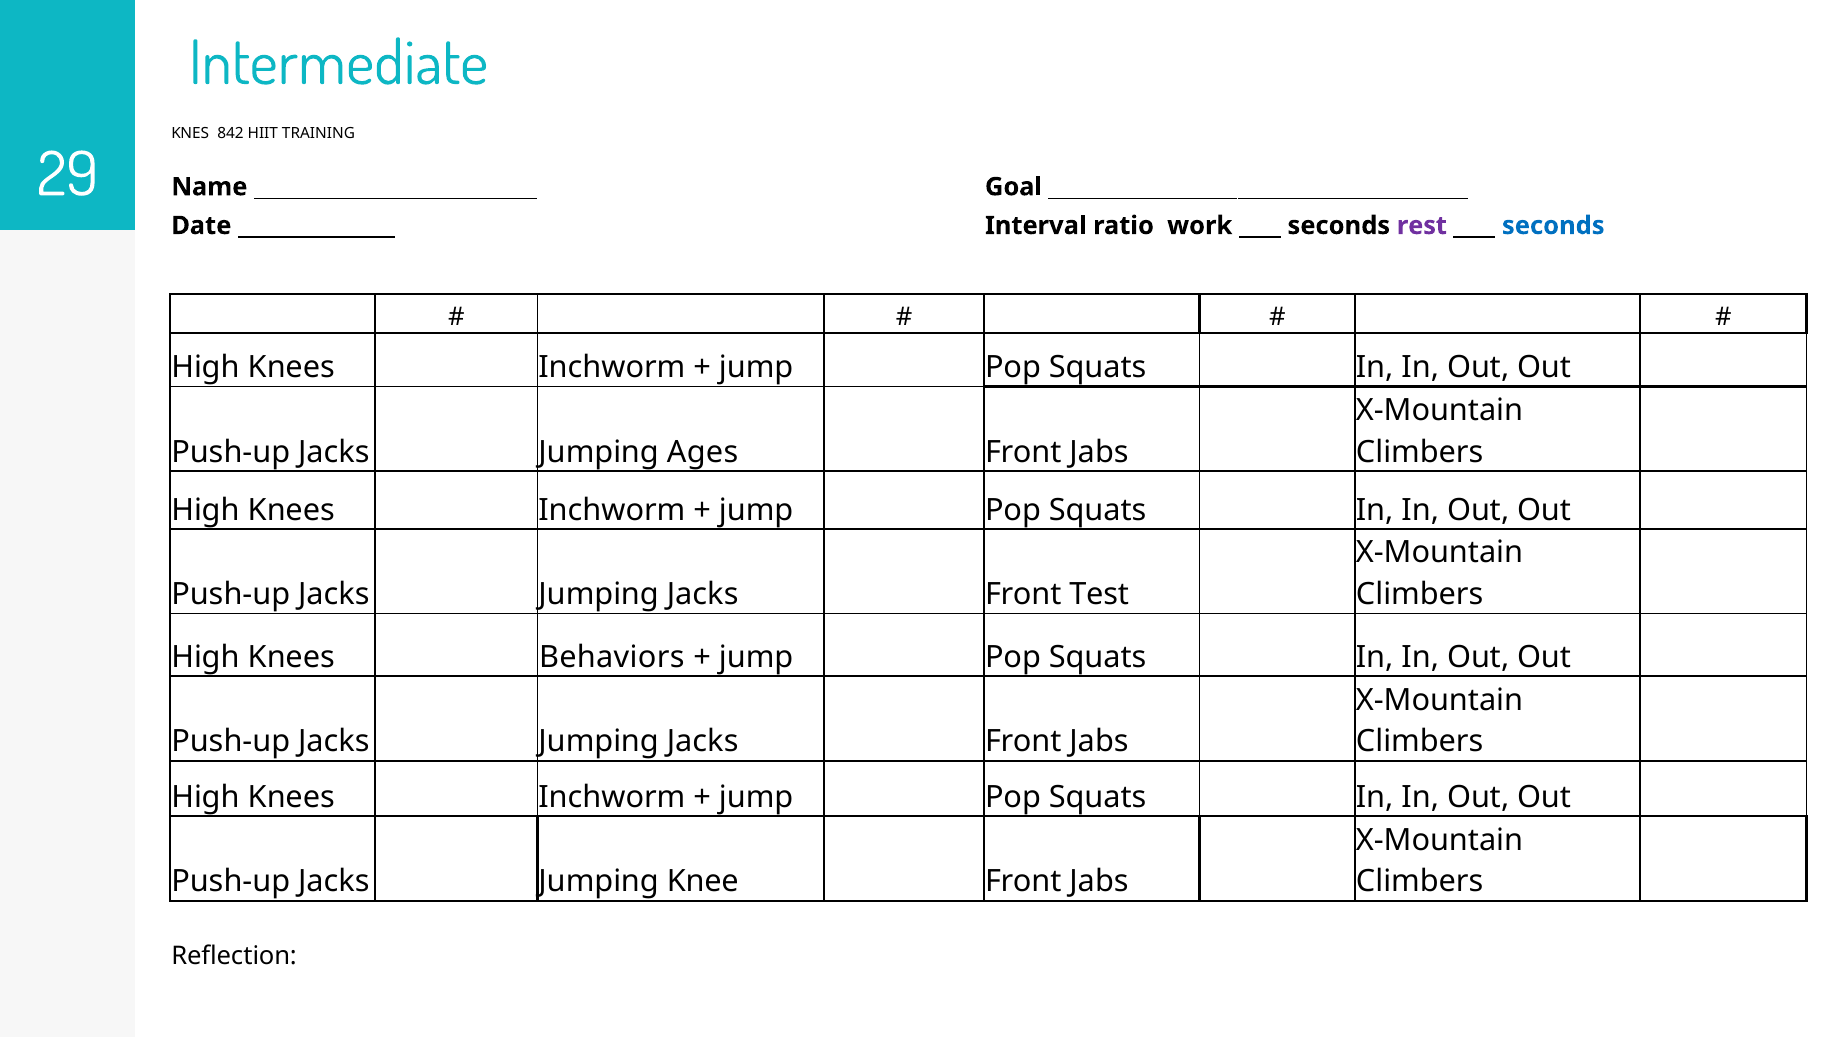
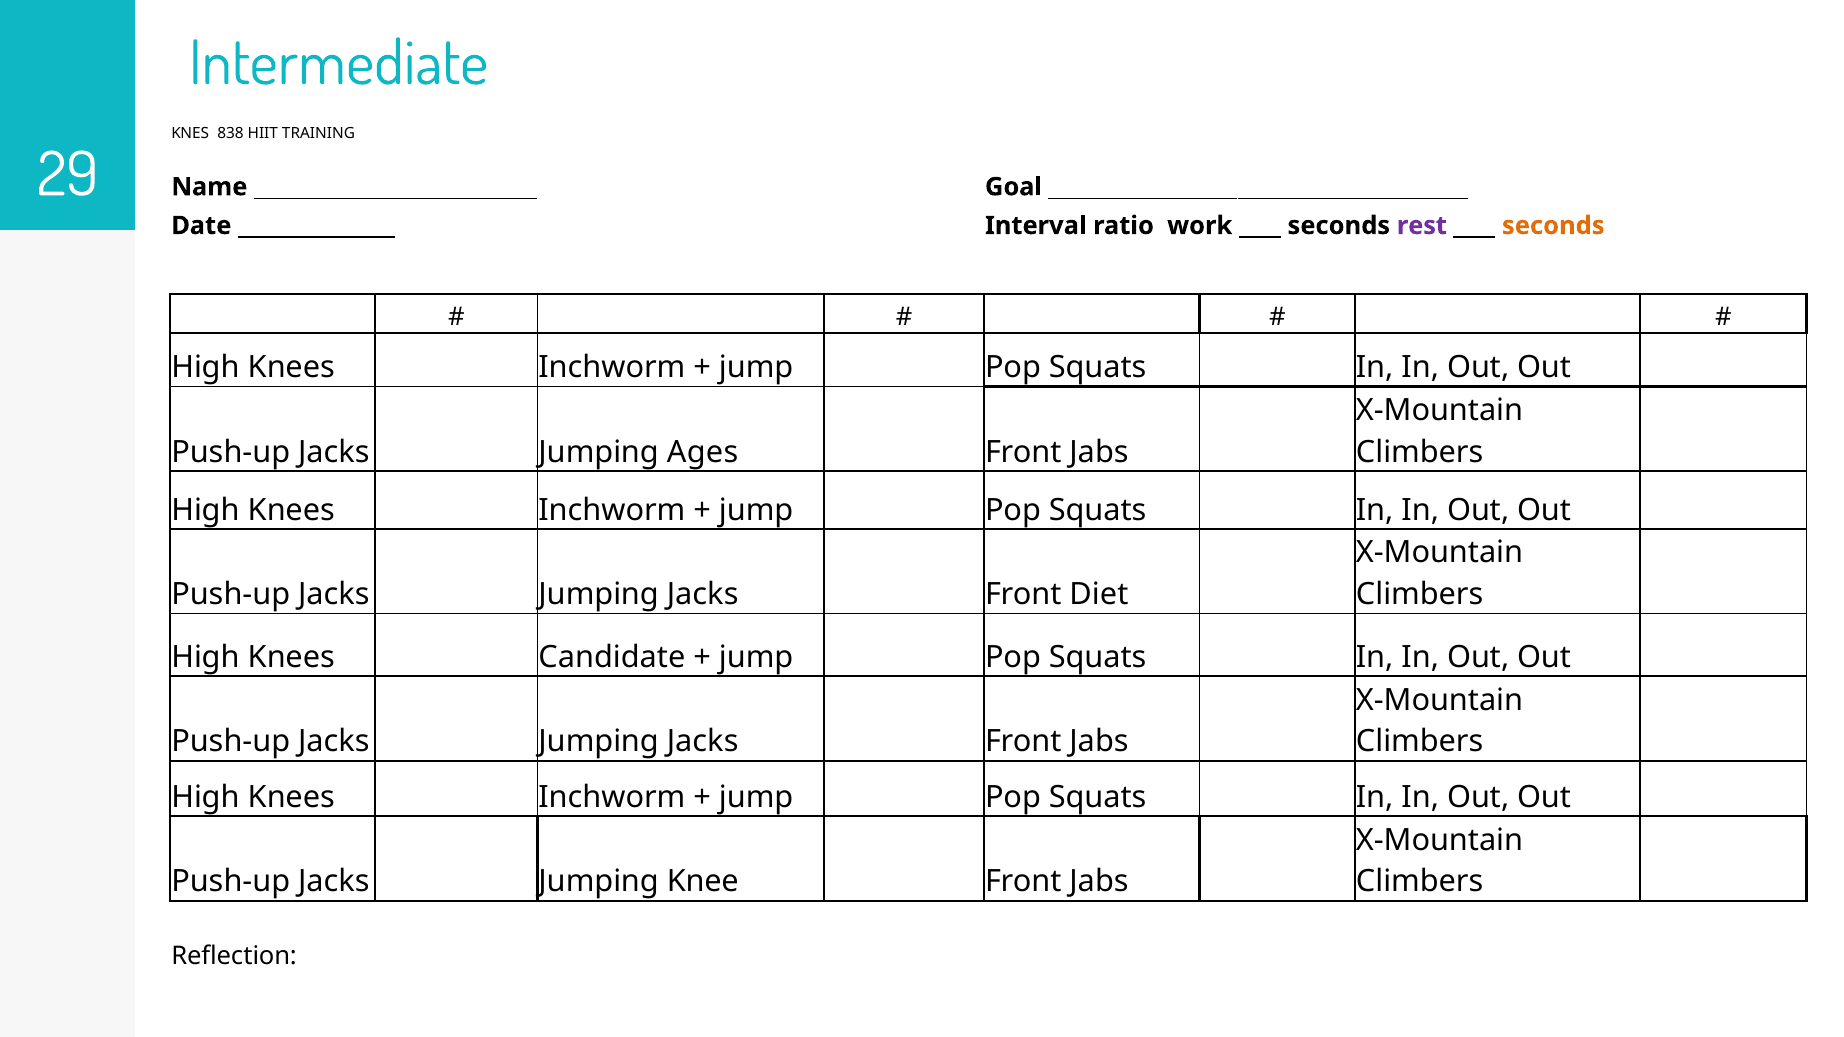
842: 842 -> 838
seconds at (1553, 226) colour: blue -> orange
Test: Test -> Diet
Behaviors: Behaviors -> Candidate
